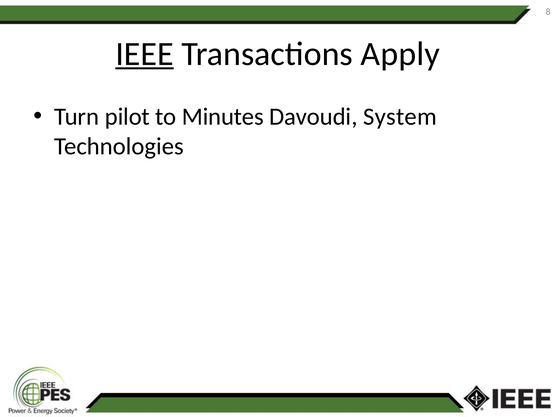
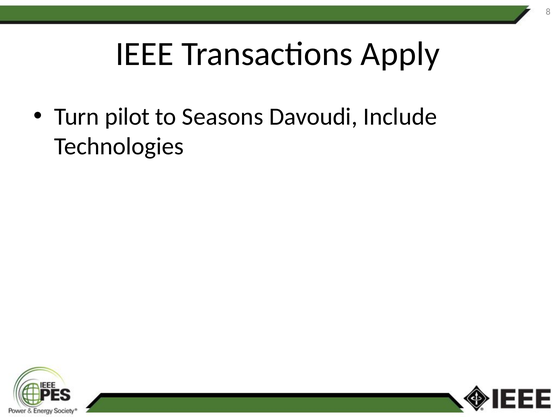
IEEE underline: present -> none
Minutes: Minutes -> Seasons
System: System -> Include
